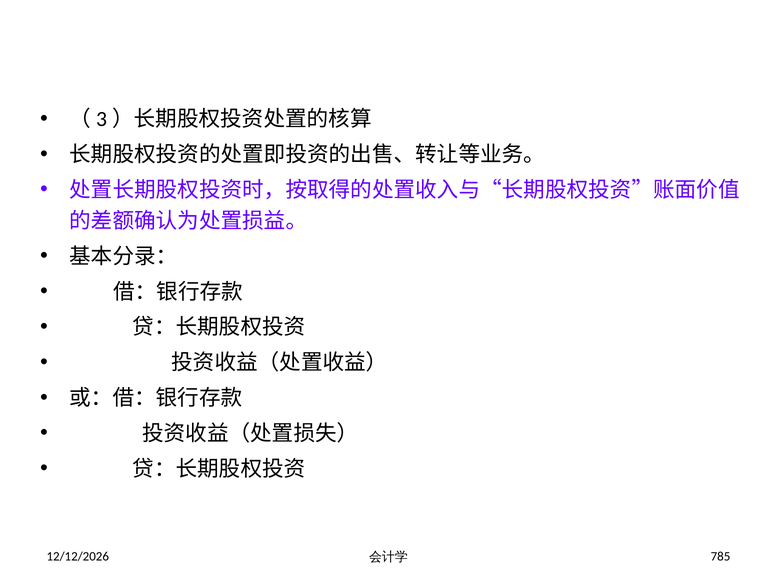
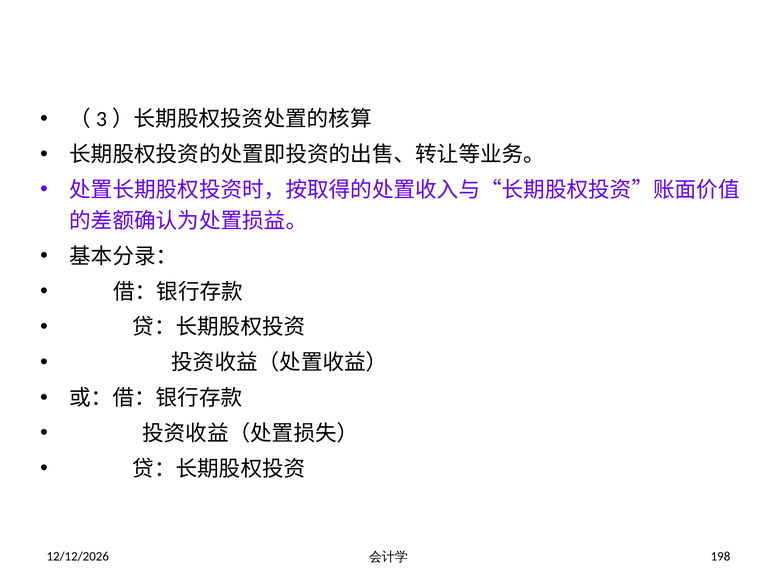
785: 785 -> 198
